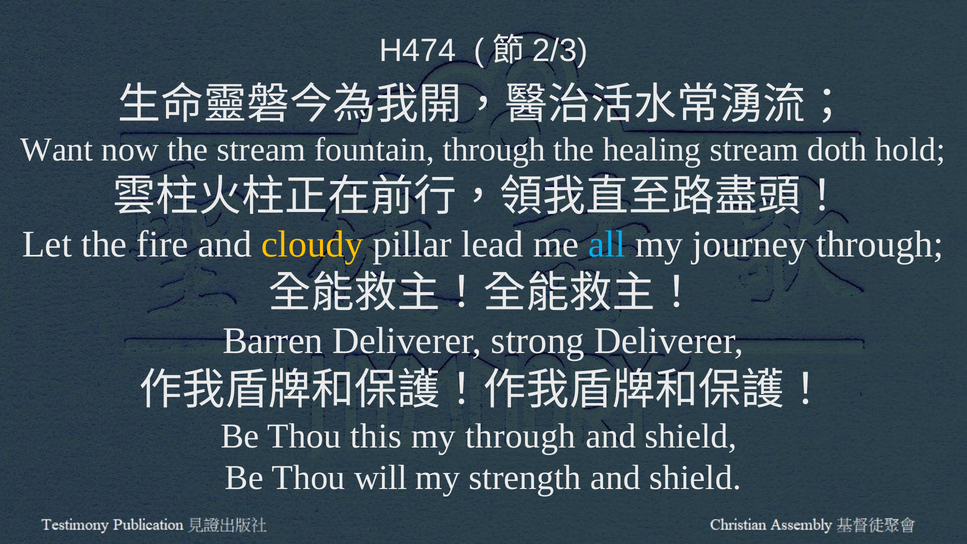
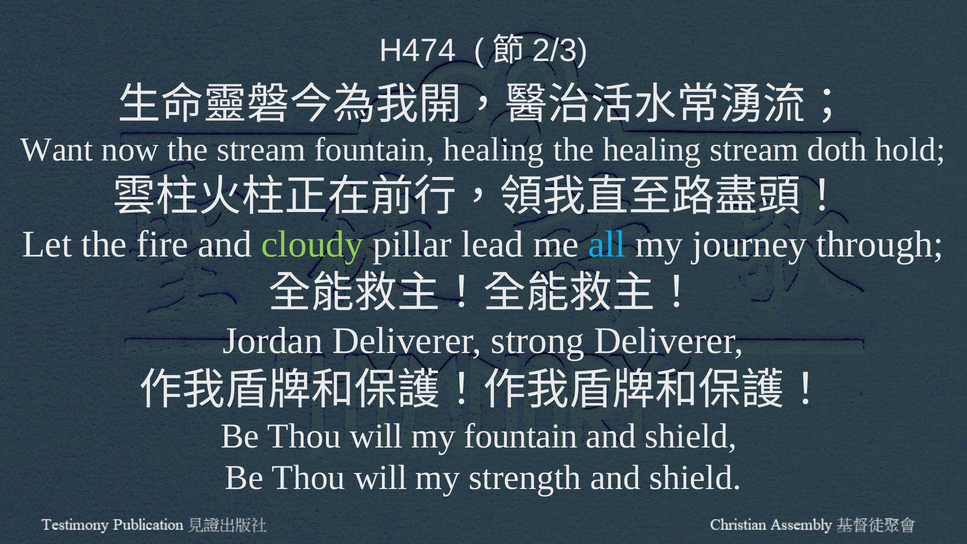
fountain through: through -> healing
cloudy colour: yellow -> light green
Barren: Barren -> Jordan
this at (376, 436): this -> will
my through: through -> fountain
